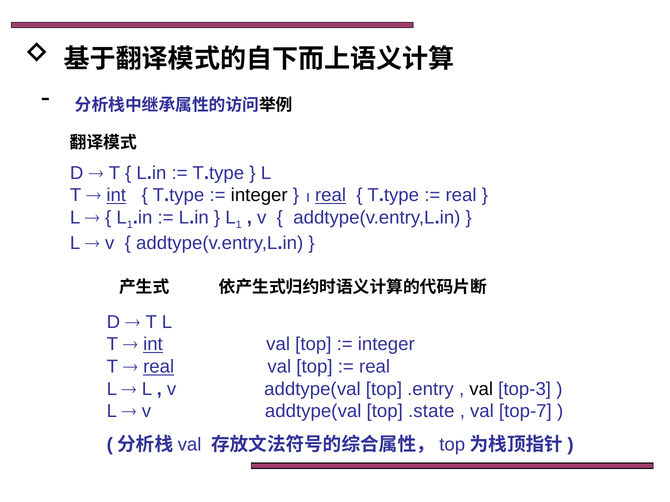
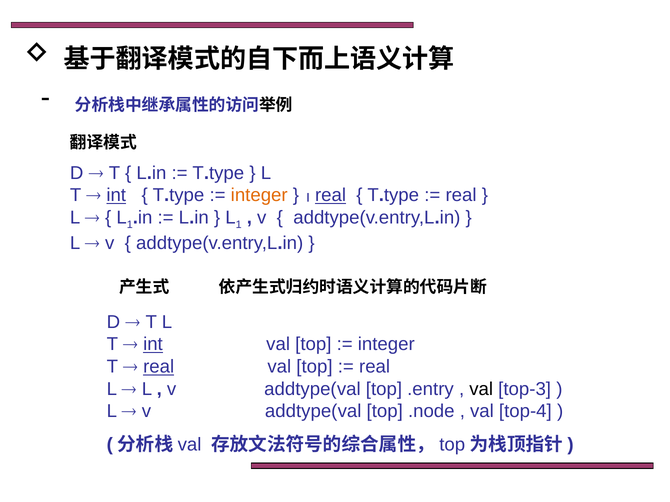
integer at (259, 196) colour: black -> orange
.state: .state -> .node
top-7: top-7 -> top-4
